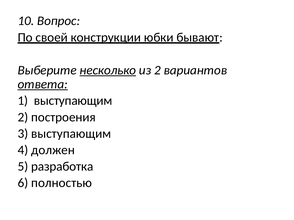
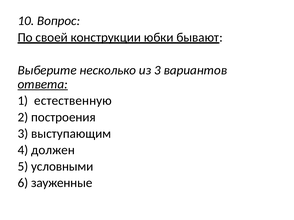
несколько underline: present -> none
из 2: 2 -> 3
выступающим at (73, 101): выступающим -> естественную
разработка: разработка -> условными
полностью: полностью -> зауженные
